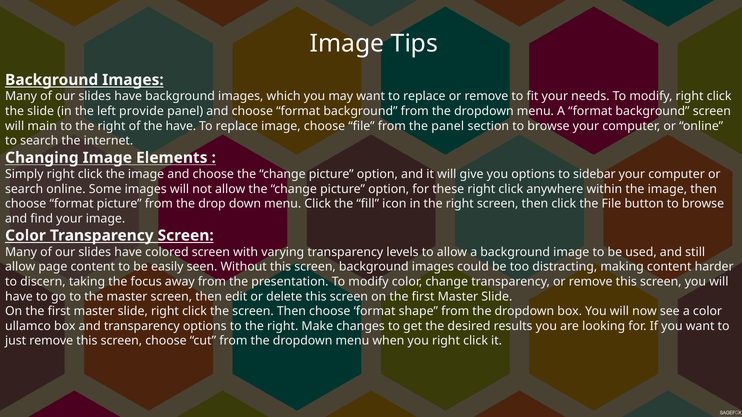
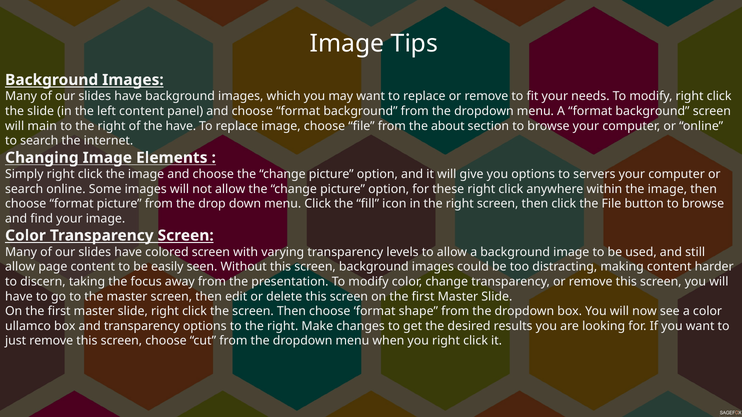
left provide: provide -> content
the panel: panel -> about
sidebar: sidebar -> servers
